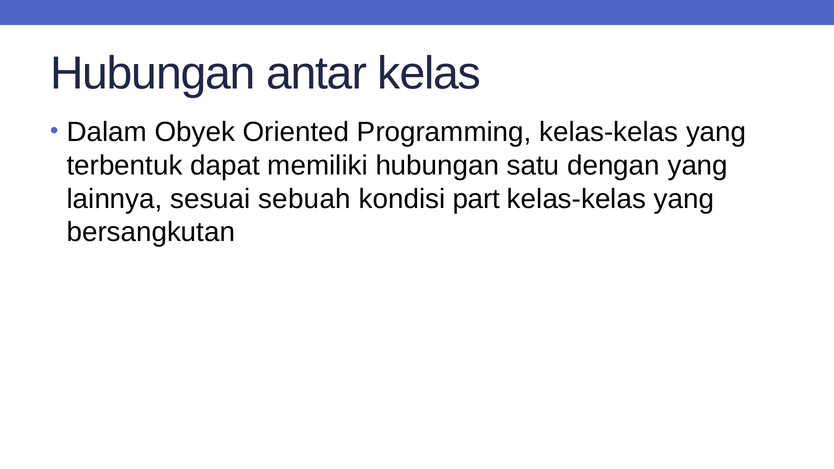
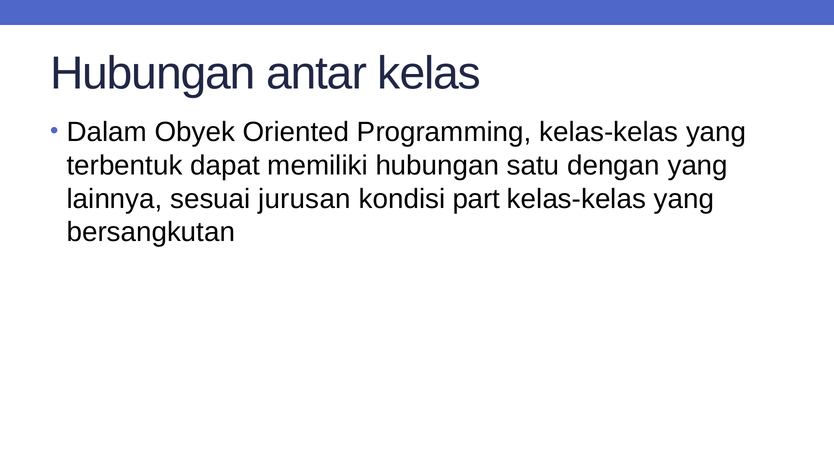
sebuah: sebuah -> jurusan
